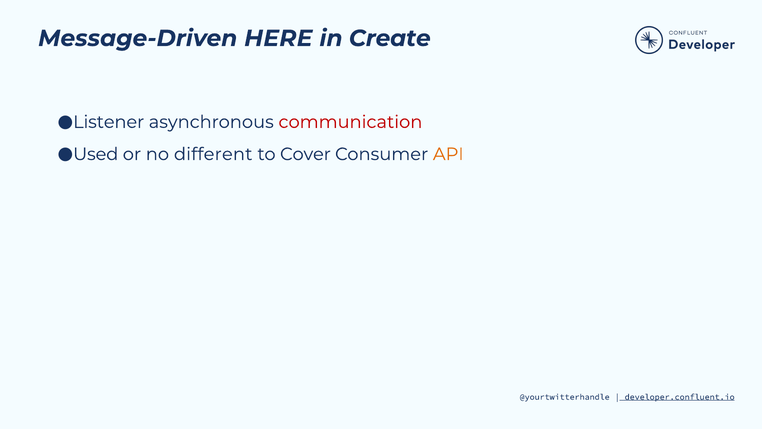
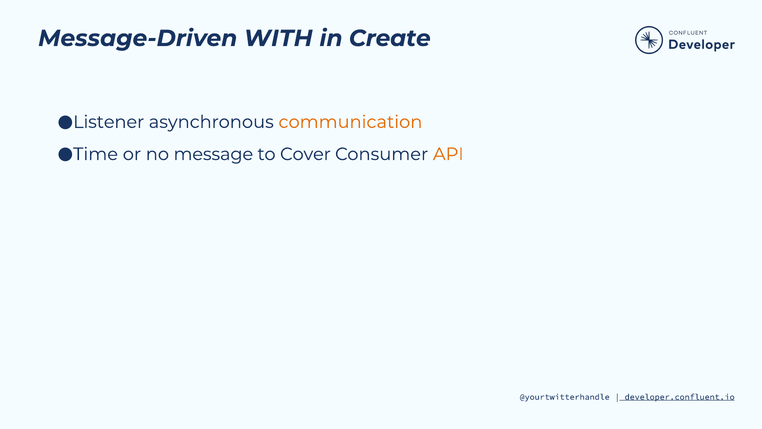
HERE: HERE -> WITH
communication colour: red -> orange
Used: Used -> Time
different: different -> message
